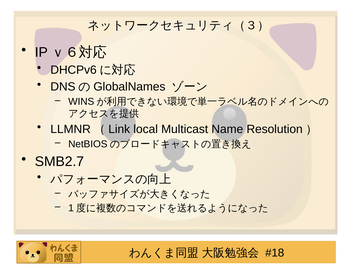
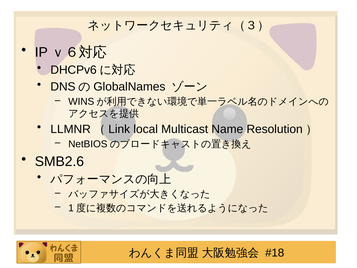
SMB2.7: SMB2.7 -> SMB2.6
